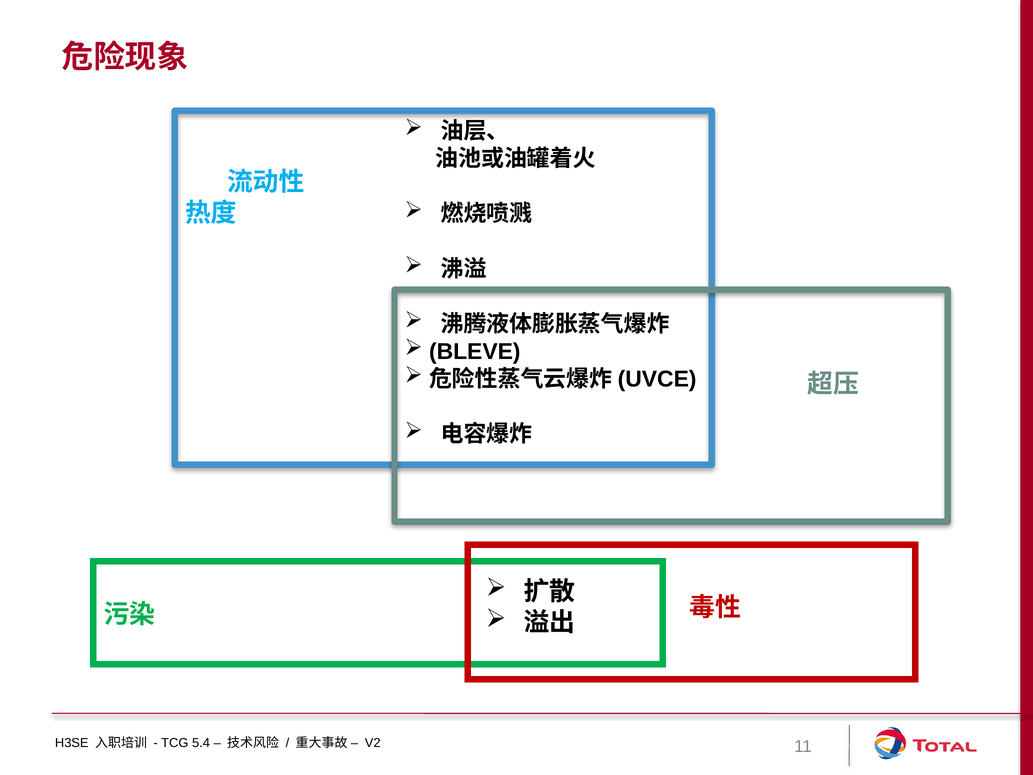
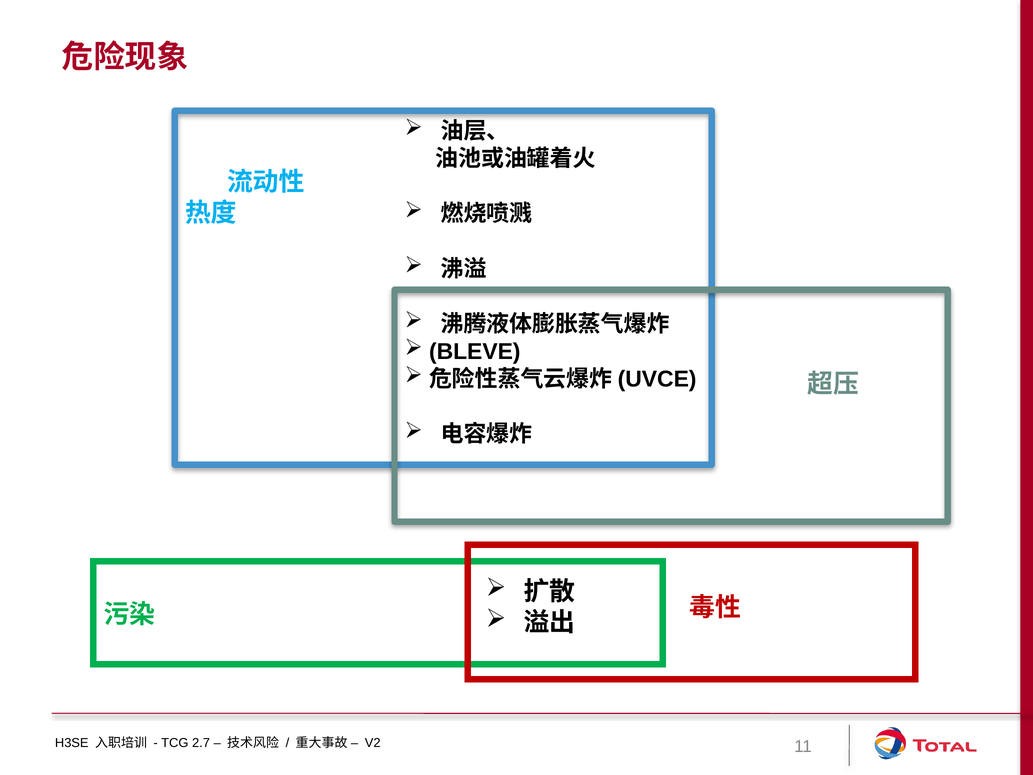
5.4: 5.4 -> 2.7
